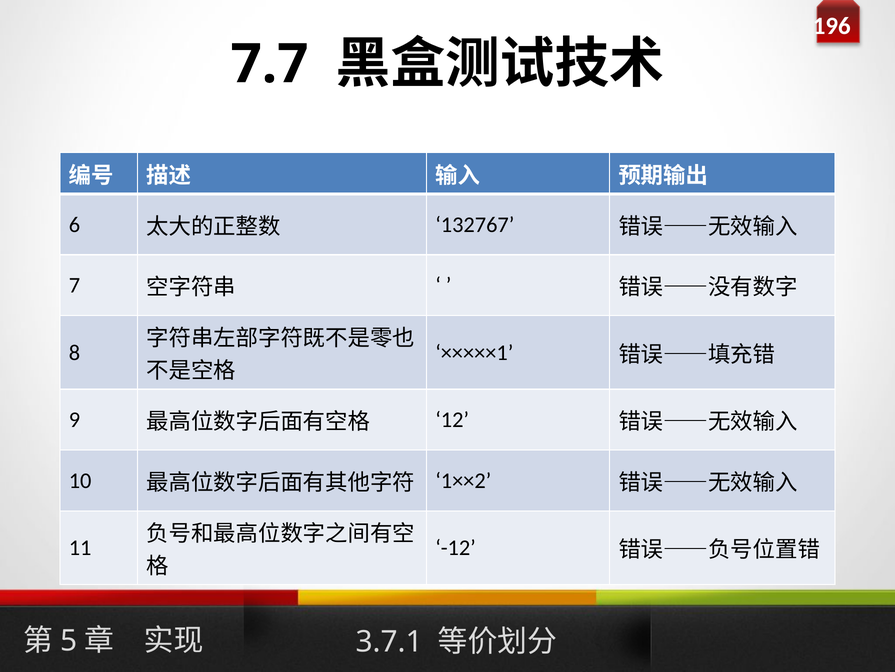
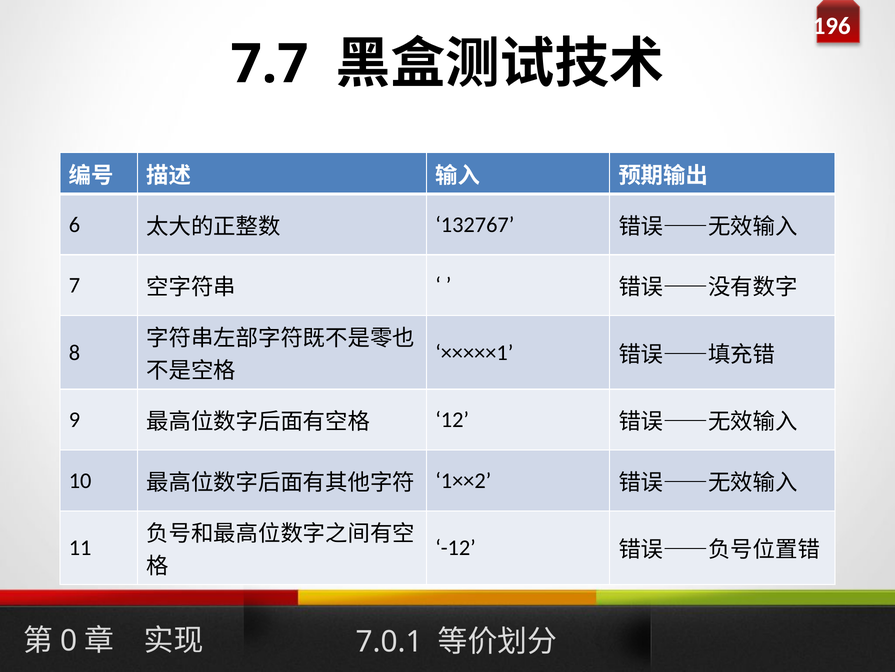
5: 5 -> 0
3.7.1: 3.7.1 -> 7.0.1
